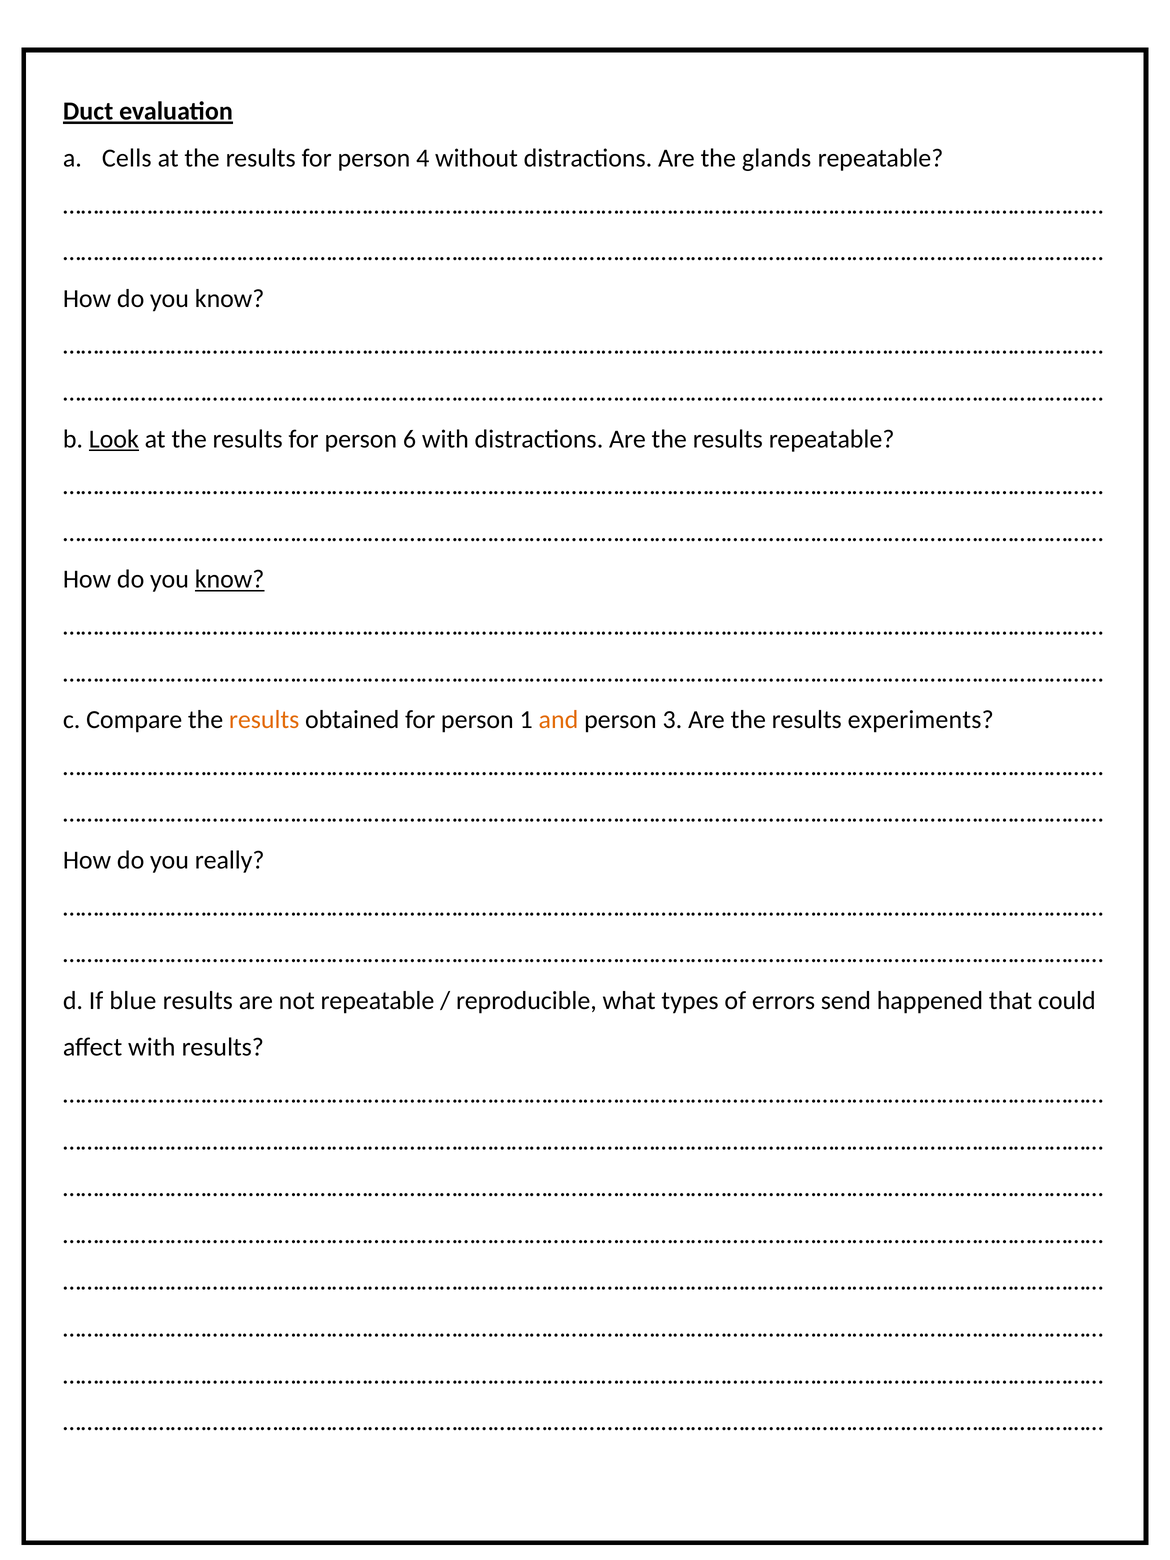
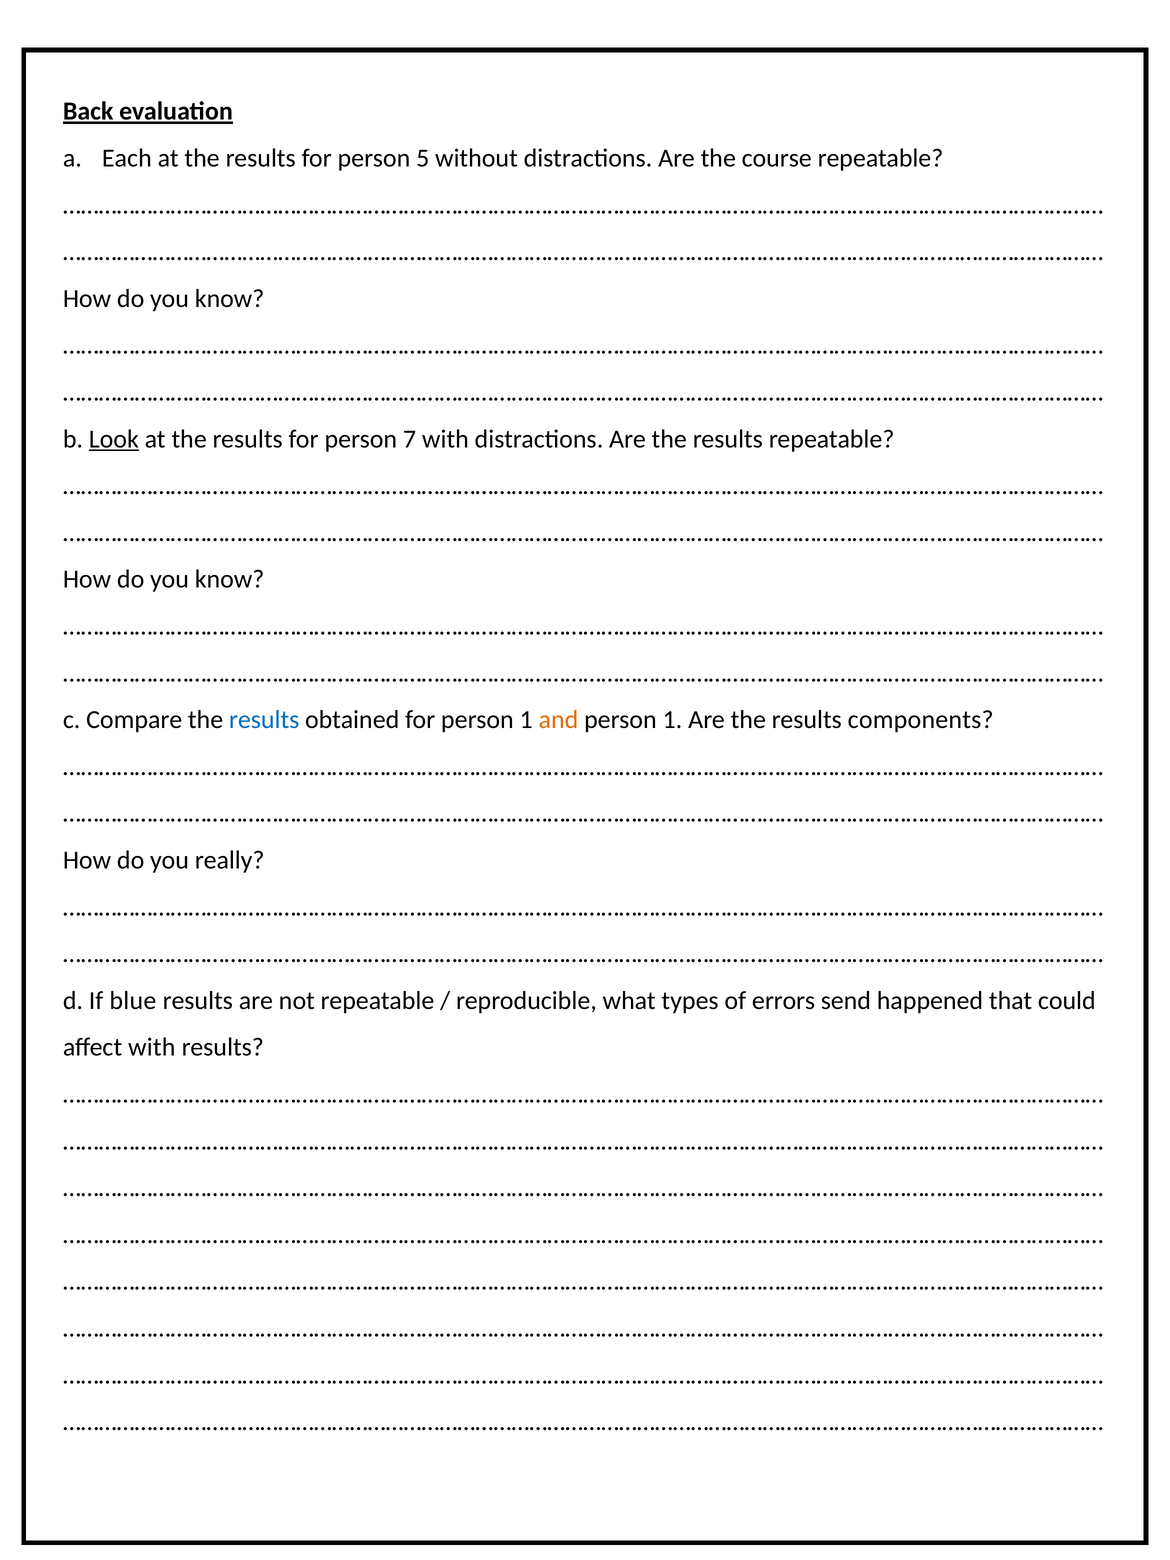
Duct: Duct -> Back
Cells: Cells -> Each
4: 4 -> 5
glands: glands -> course
6: 6 -> 7
know at (230, 579) underline: present -> none
results at (264, 720) colour: orange -> blue
3 at (672, 720): 3 -> 1
experiments: experiments -> components
